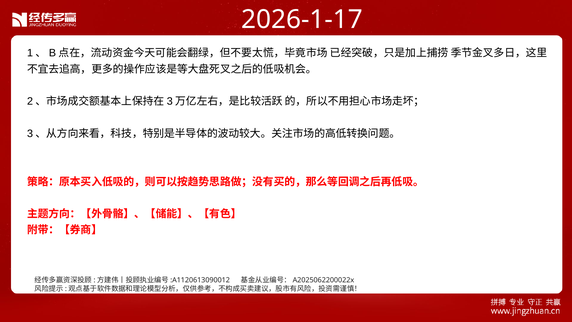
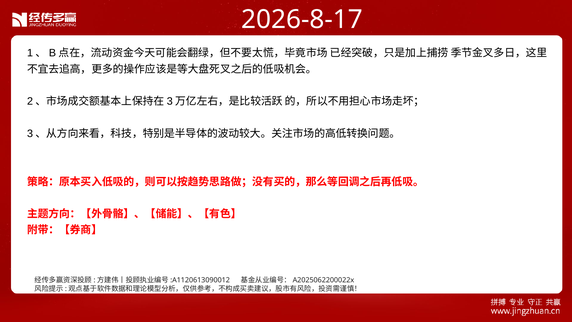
2026-1-17: 2026-1-17 -> 2026-8-17
